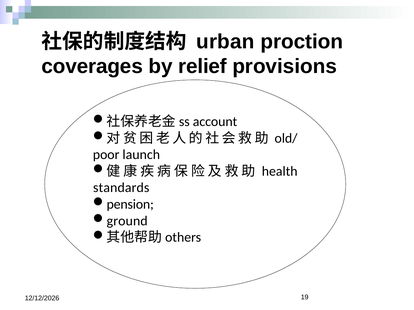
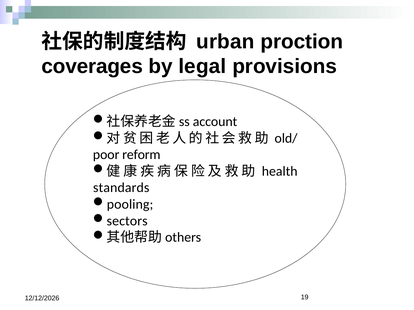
relief: relief -> legal
launch: launch -> reform
pension: pension -> pooling
ground: ground -> sectors
